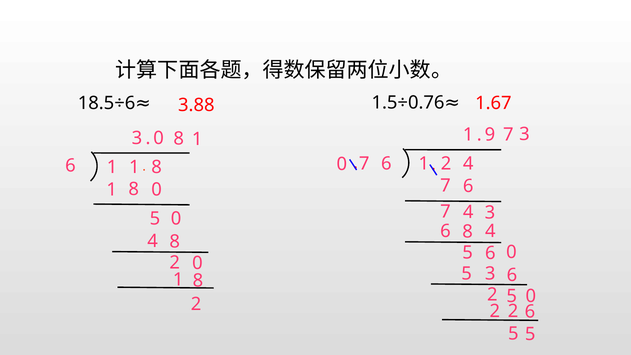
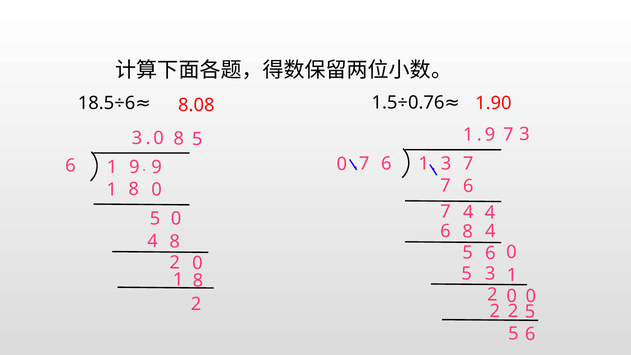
3.88: 3.88 -> 8.08
1.67: 1.67 -> 1.90
1 at (197, 139): 1 -> 5
2 at (446, 164): 2 -> 3
4 at (468, 164): 4 -> 7
6 8: 8 -> 9
1 1: 1 -> 9
3 at (490, 212): 3 -> 4
3 6: 6 -> 1
2 5: 5 -> 0
6 at (530, 312): 6 -> 5
5 5: 5 -> 6
